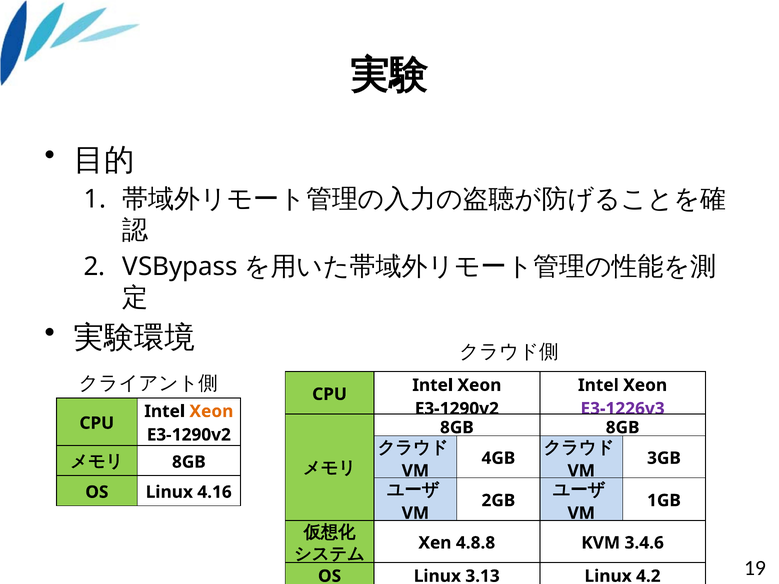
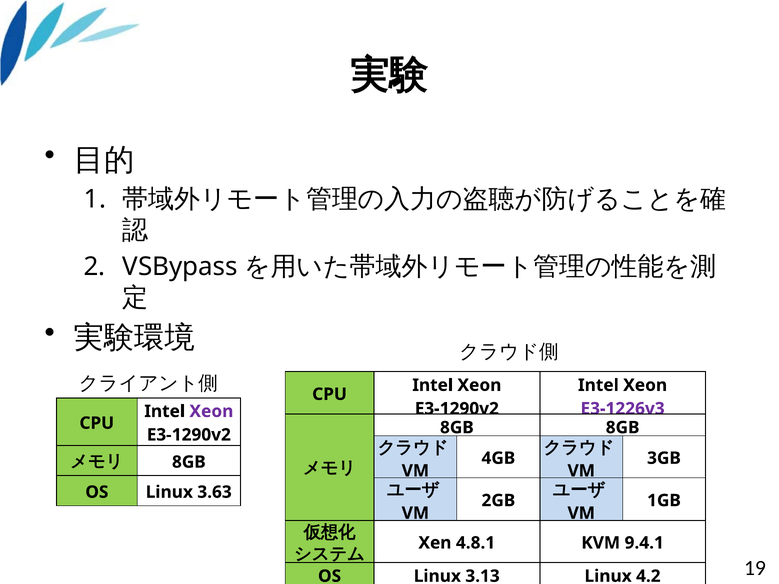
Xeon at (211, 412) colour: orange -> purple
4.16: 4.16 -> 3.63
4.8.8: 4.8.8 -> 4.8.1
3.4.6: 3.4.6 -> 9.4.1
